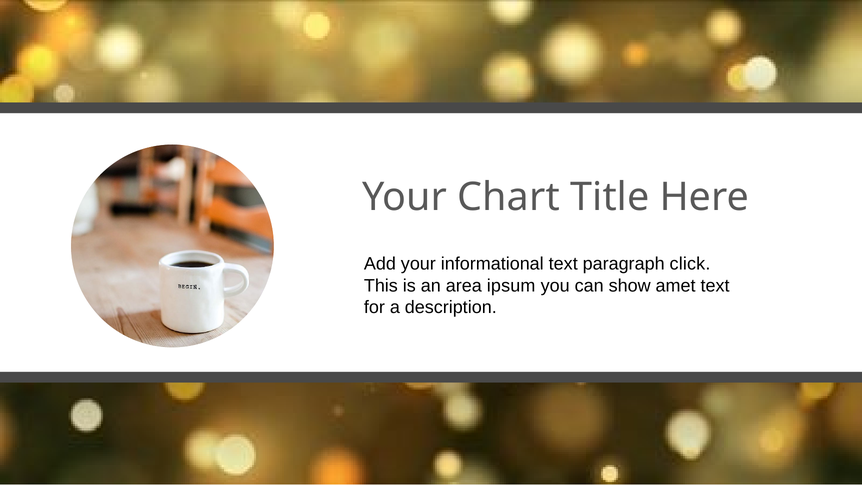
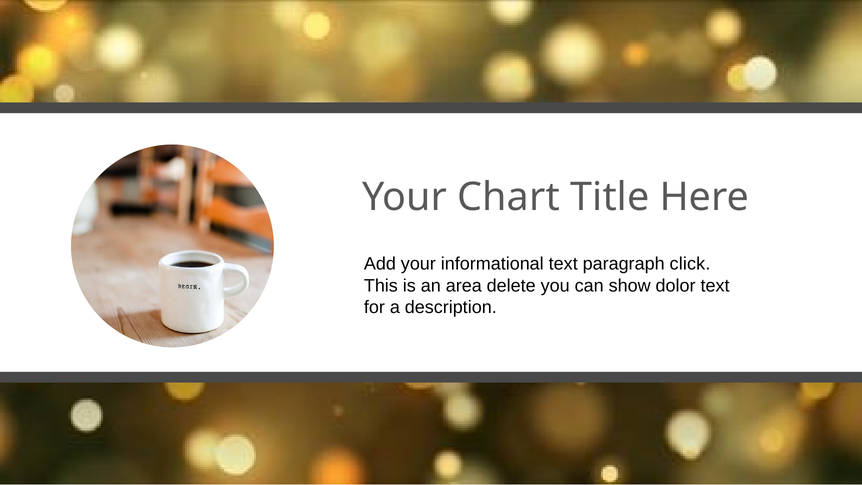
ipsum: ipsum -> delete
amet: amet -> dolor
